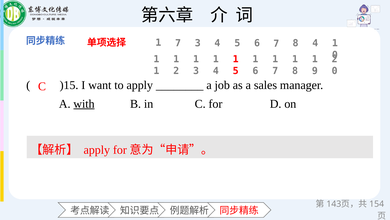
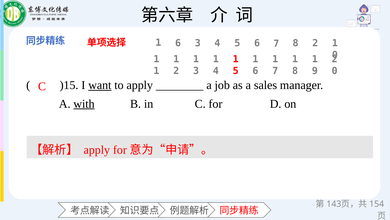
7 at (178, 43): 7 -> 6
8 4: 4 -> 2
want underline: none -> present
